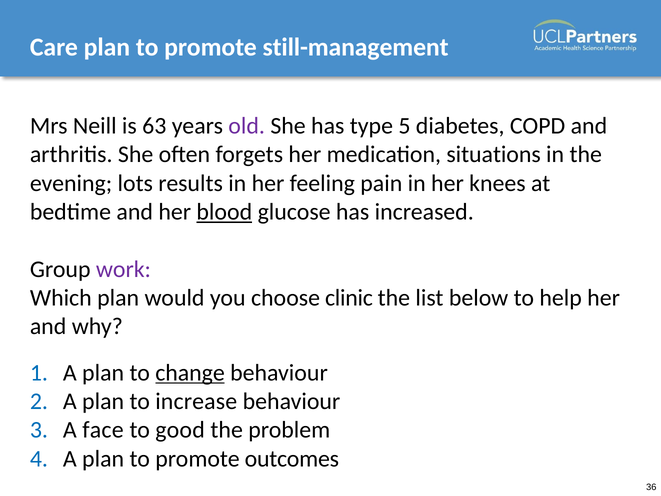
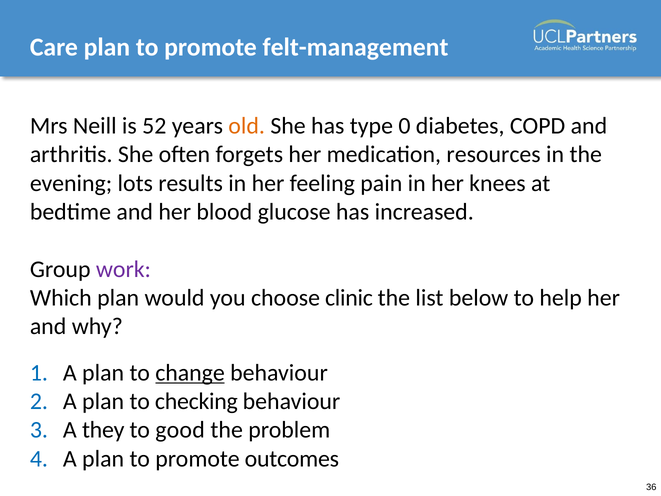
still-management: still-management -> felt-management
63: 63 -> 52
old colour: purple -> orange
5: 5 -> 0
situations: situations -> resources
blood underline: present -> none
increase: increase -> checking
face: face -> they
